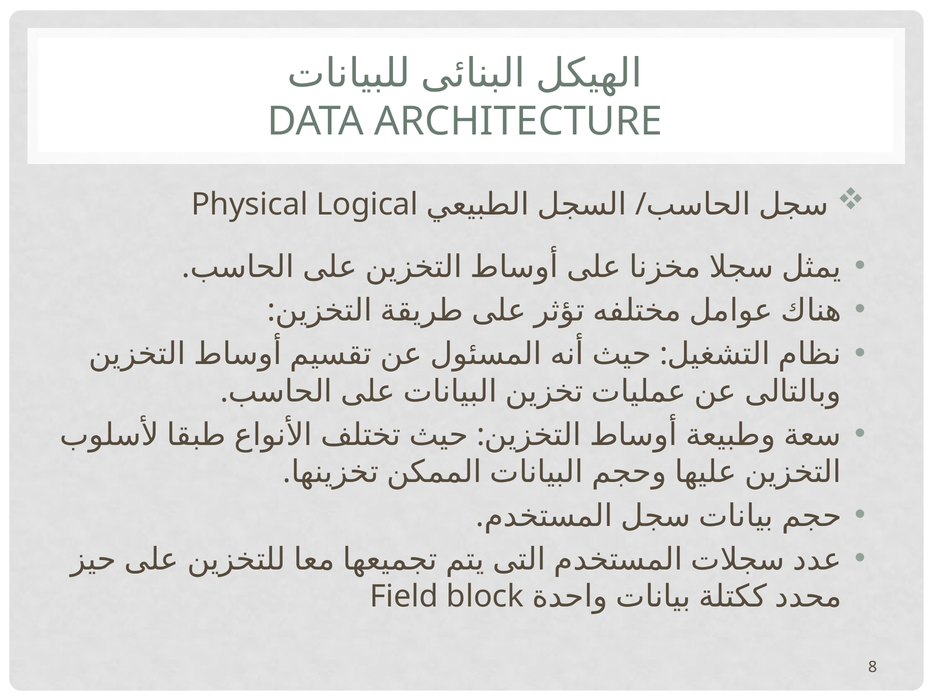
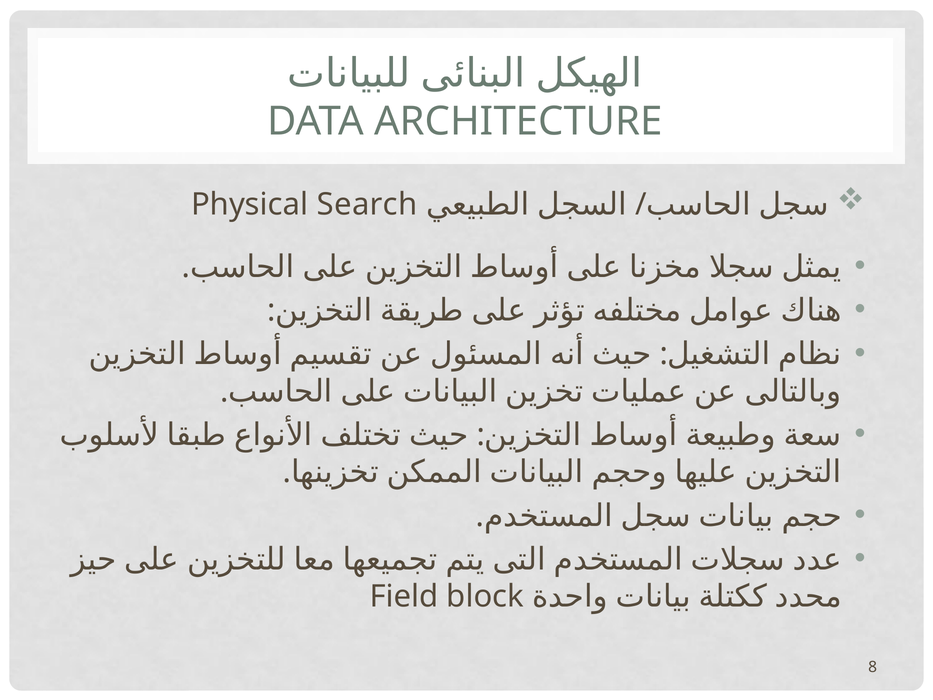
Logical: Logical -> Search
